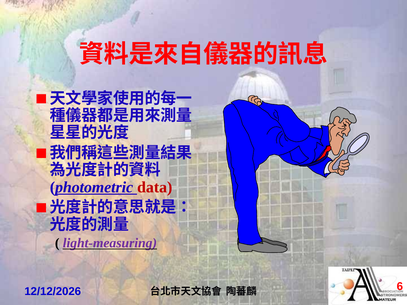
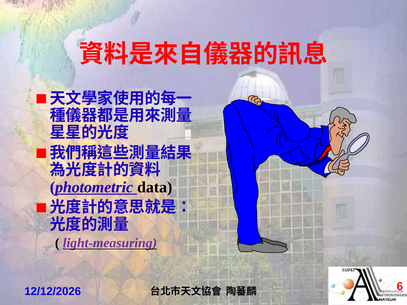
data colour: red -> black
